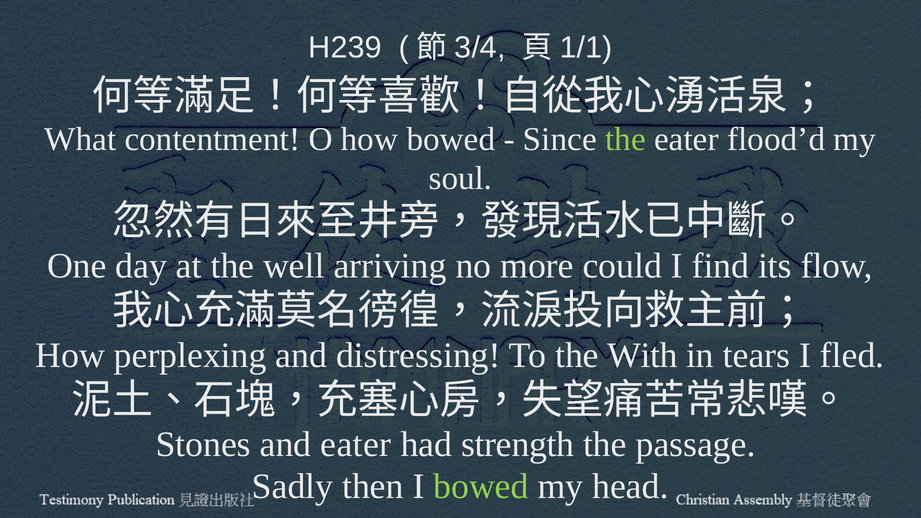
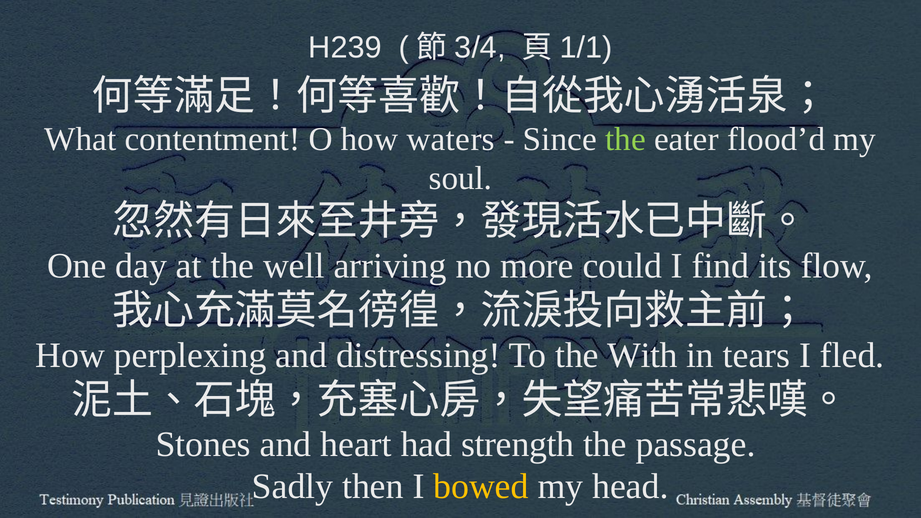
how bowed: bowed -> waters
and eater: eater -> heart
bowed at (481, 486) colour: light green -> yellow
